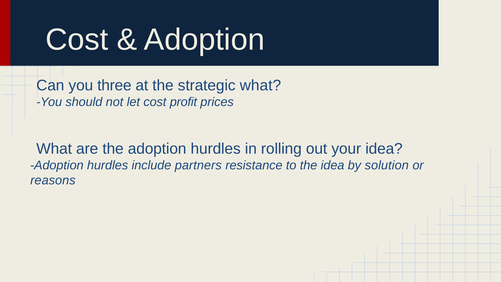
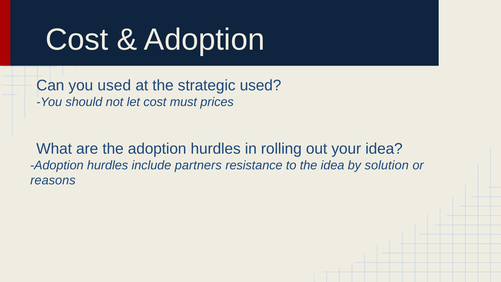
you three: three -> used
strategic what: what -> used
profit: profit -> must
